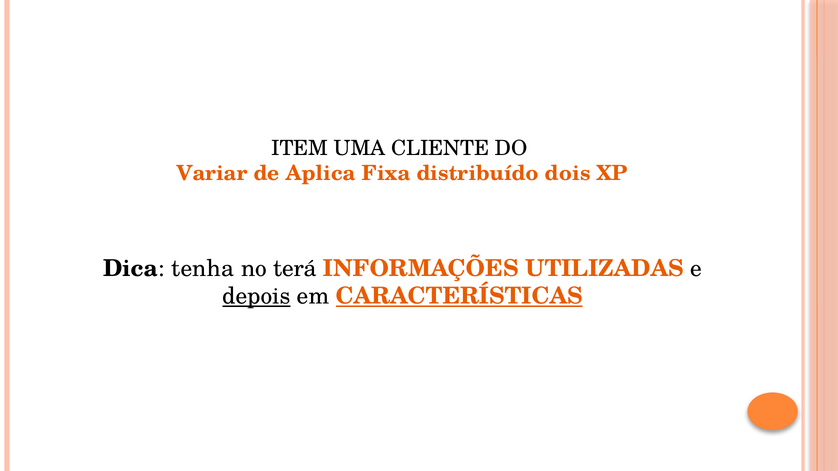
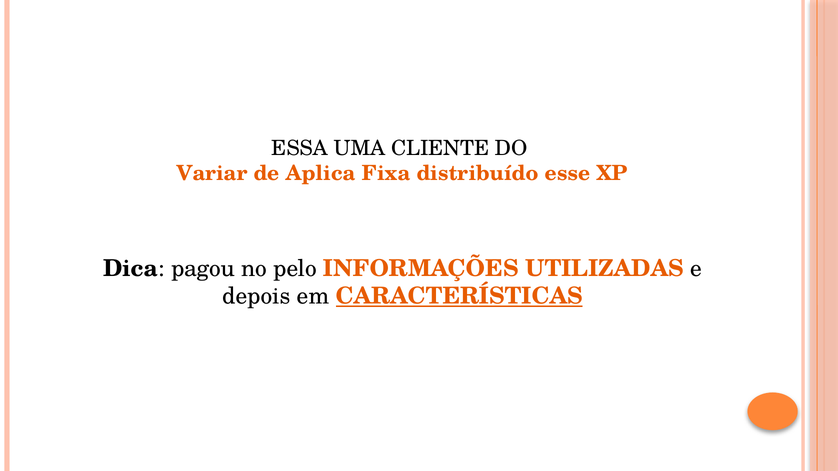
ITEM: ITEM -> ESSA
dois: dois -> esse
tenha: tenha -> pagou
terá: terá -> pelo
depois underline: present -> none
